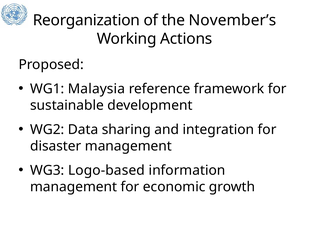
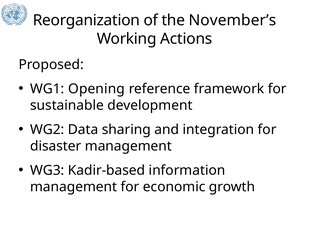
Malaysia: Malaysia -> Opening
Logo-based: Logo-based -> Kadir-based
